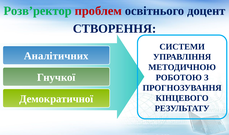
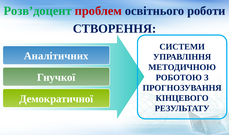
Розв’ректор: Розв’ректор -> Розв’доцент
доцент: доцент -> роботи
